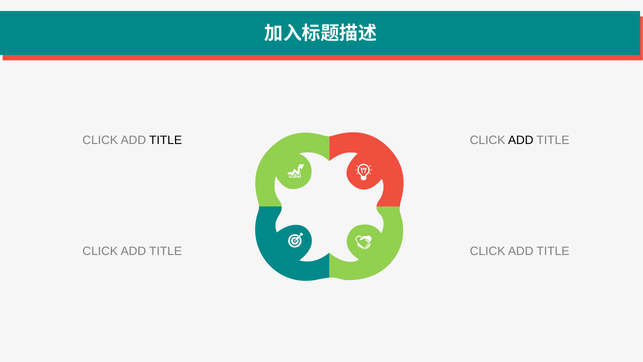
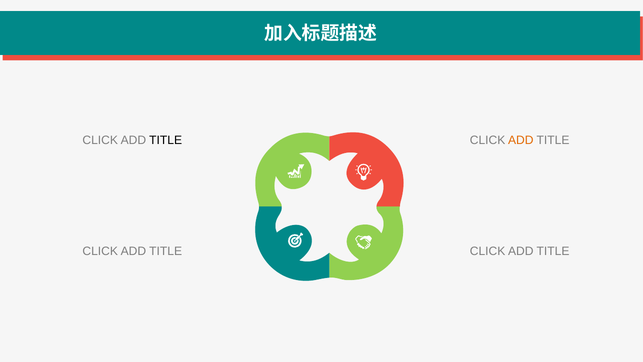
ADD at (521, 140) colour: black -> orange
